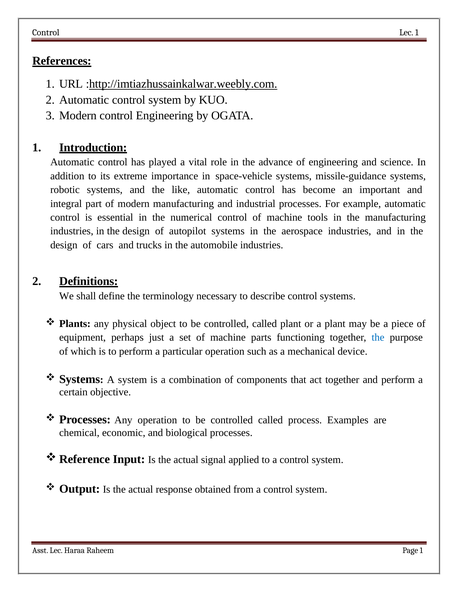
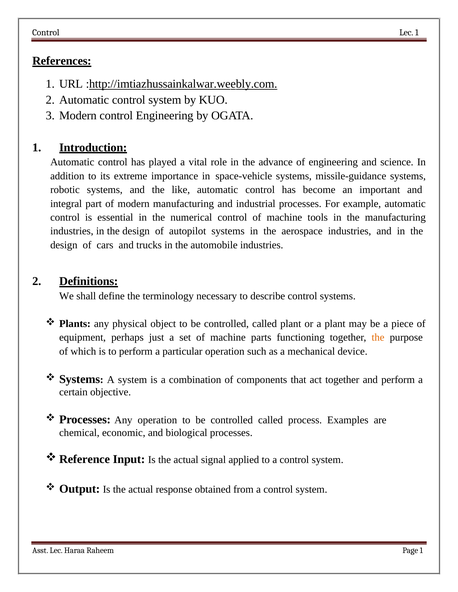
the at (378, 338) colour: blue -> orange
